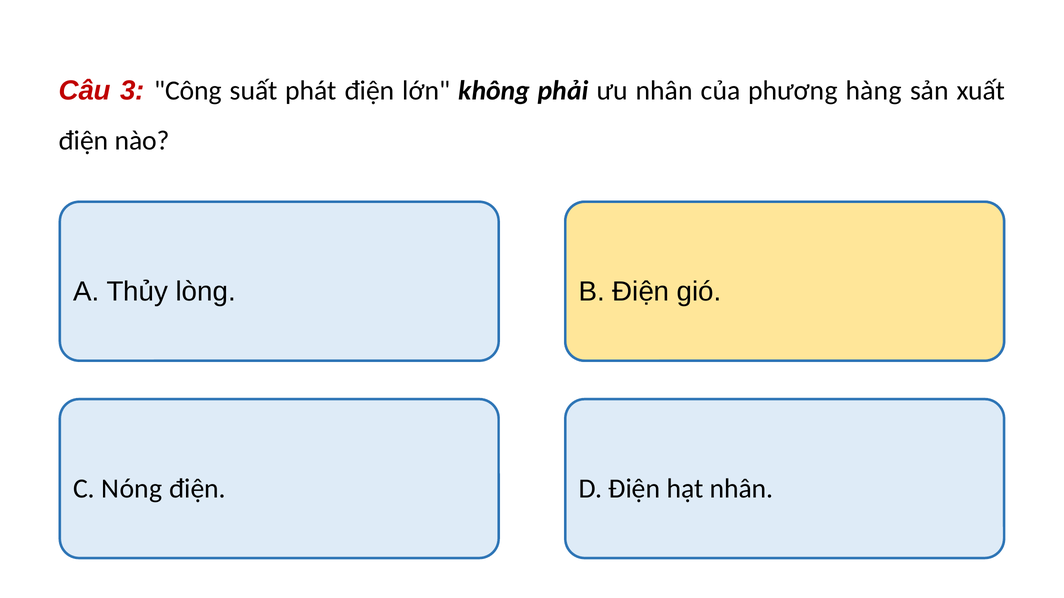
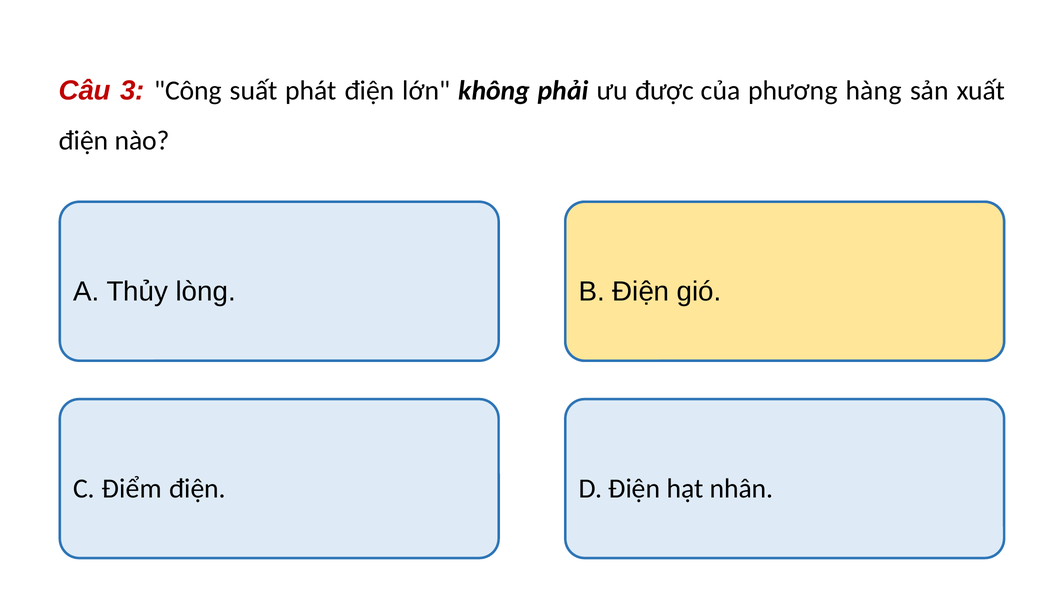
ưu nhân: nhân -> được
Nóng: Nóng -> Điểm
